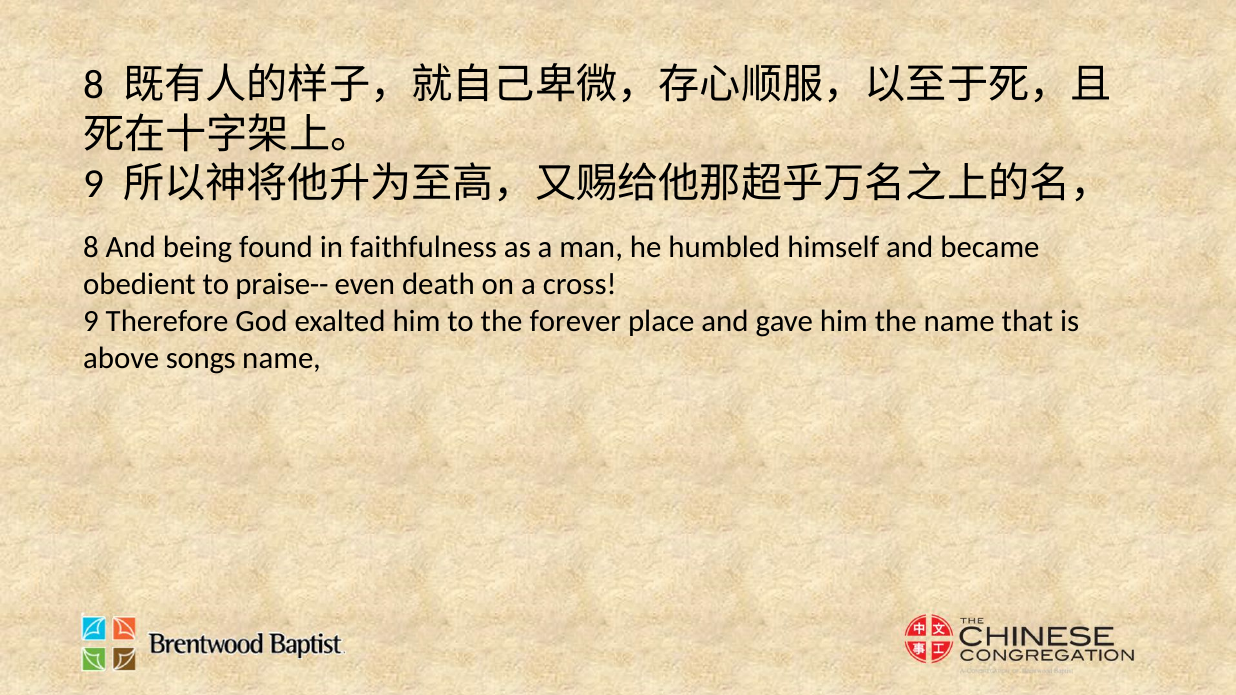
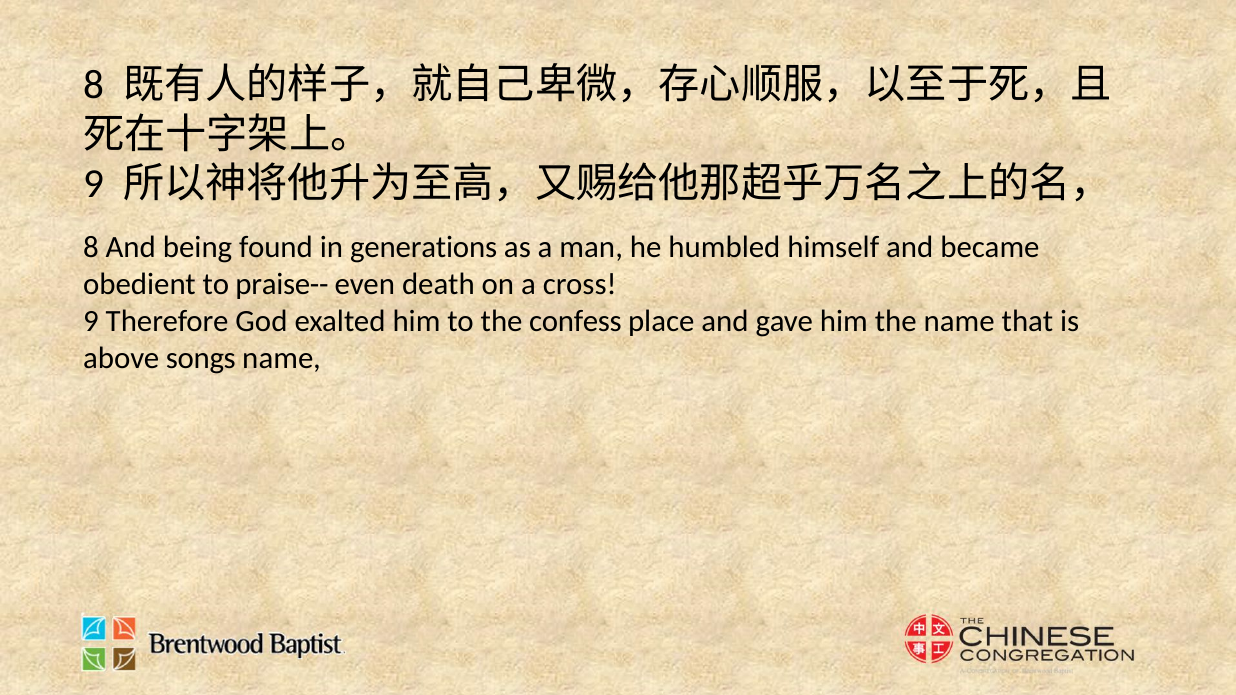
faithfulness: faithfulness -> generations
forever: forever -> confess
